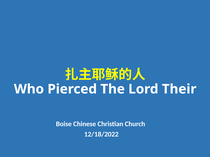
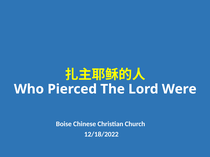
Their: Their -> Were
